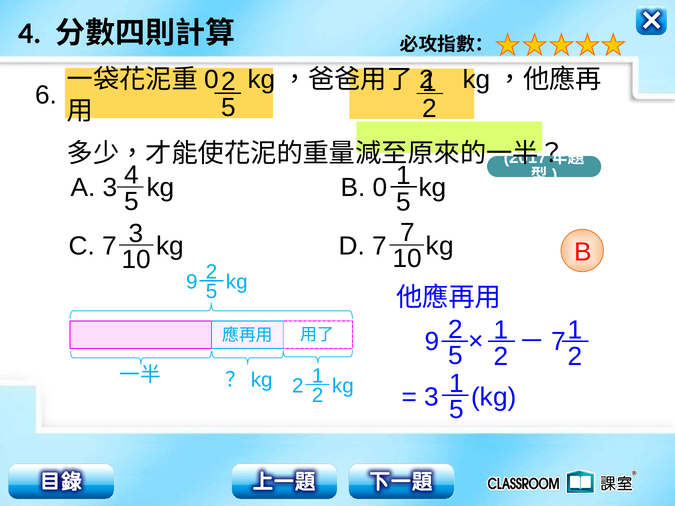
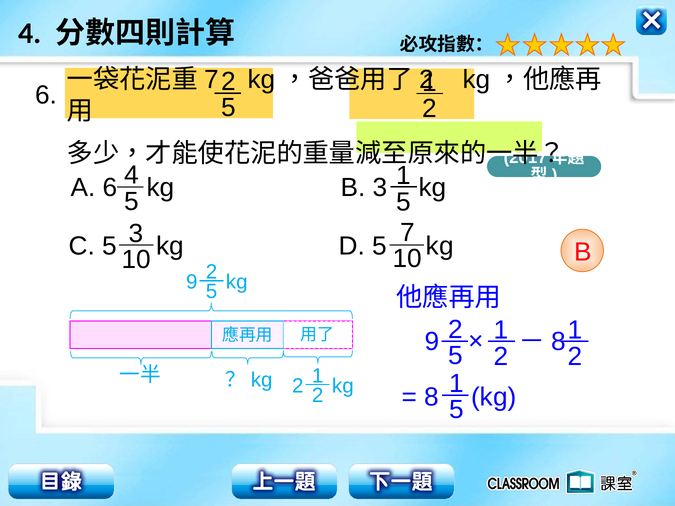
0 at (212, 79): 0 -> 7
A 3: 3 -> 6
B 0: 0 -> 3
C 7: 7 -> 5
D 7: 7 -> 5
7 at (558, 342): 7 -> 8
3 at (431, 397): 3 -> 8
